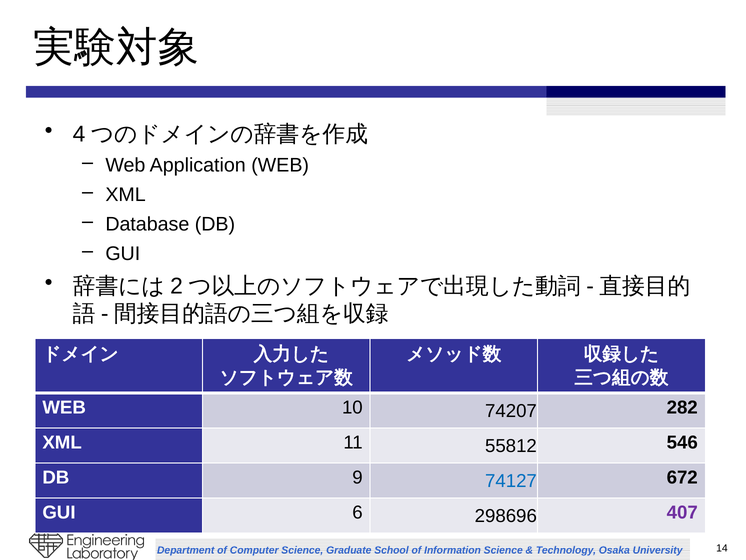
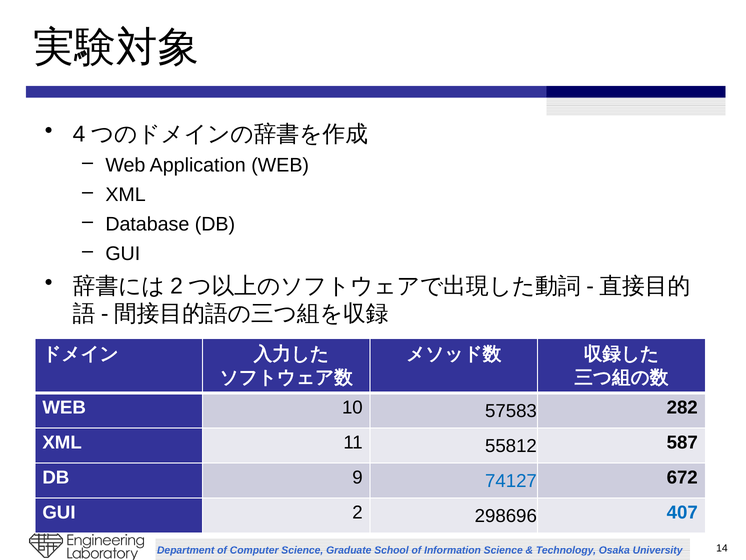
74207: 74207 -> 57583
546: 546 -> 587
6: 6 -> 2
407 colour: purple -> blue
